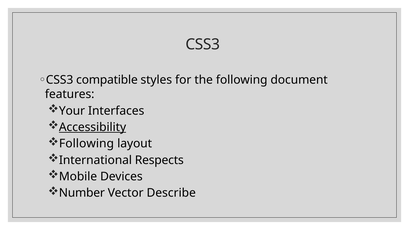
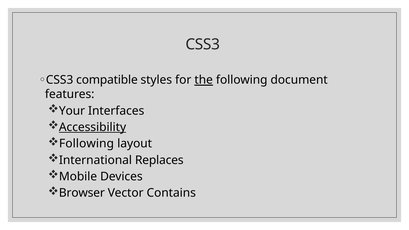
the underline: none -> present
Respects: Respects -> Replaces
Number: Number -> Browser
Describe: Describe -> Contains
